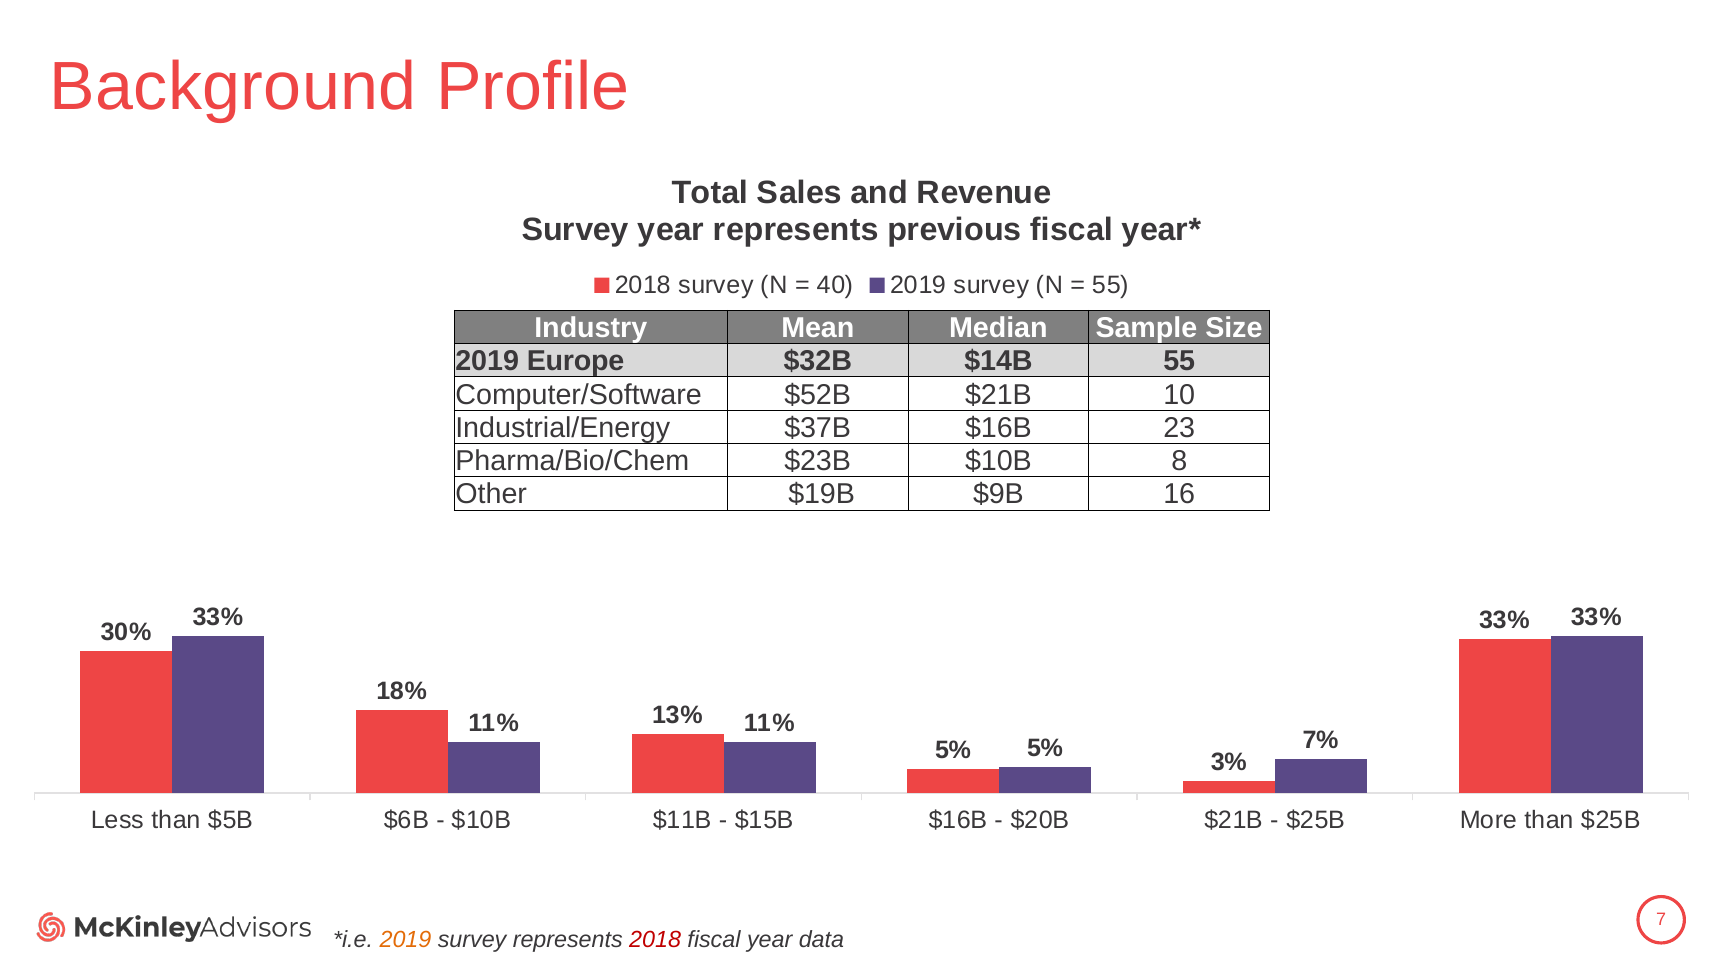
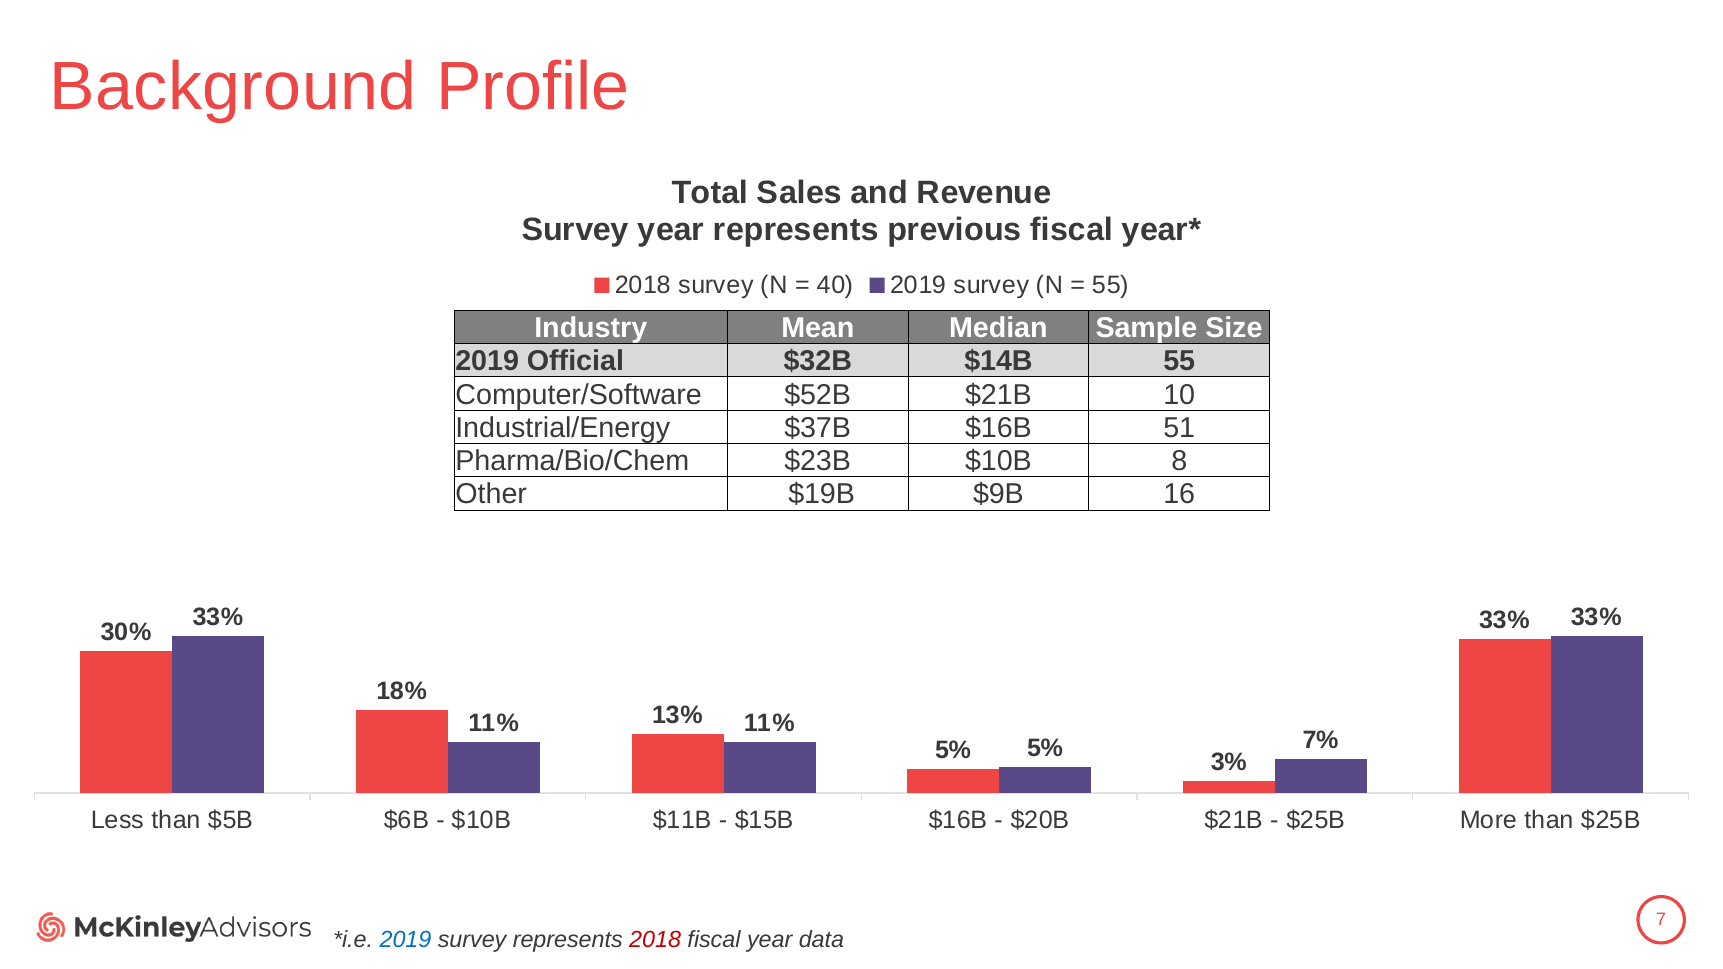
Europe: Europe -> Official
23: 23 -> 51
2019 at (405, 940) colour: orange -> blue
